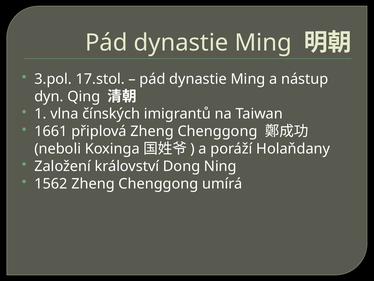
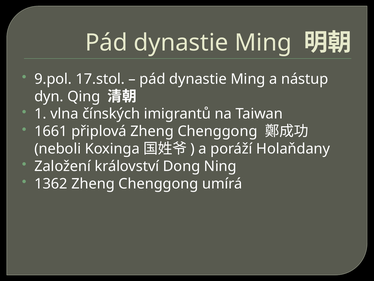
3.pol: 3.pol -> 9.pol
1562: 1562 -> 1362
